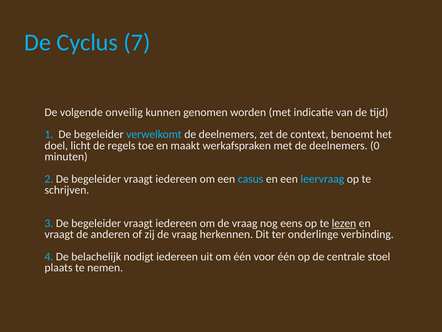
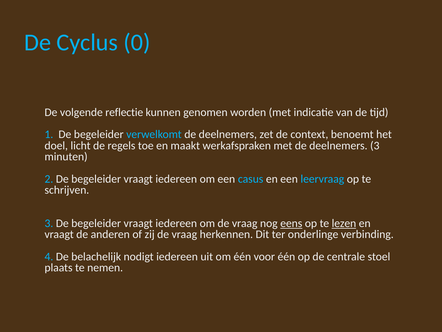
7: 7 -> 0
onveilig: onveilig -> reflectie
deelnemers 0: 0 -> 3
eens underline: none -> present
